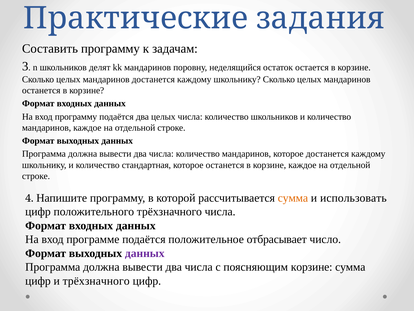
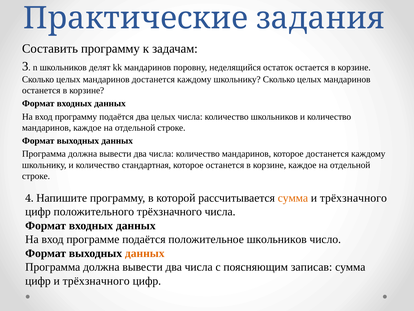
использовать at (353, 198): использовать -> трёхзначного
положительное отбрасывает: отбрасывает -> школьников
данных at (145, 253) colour: purple -> orange
поясняющим корзине: корзине -> записав
